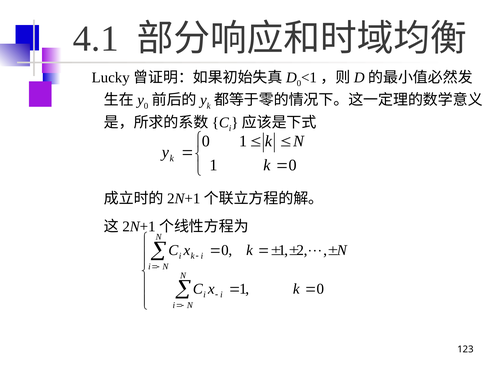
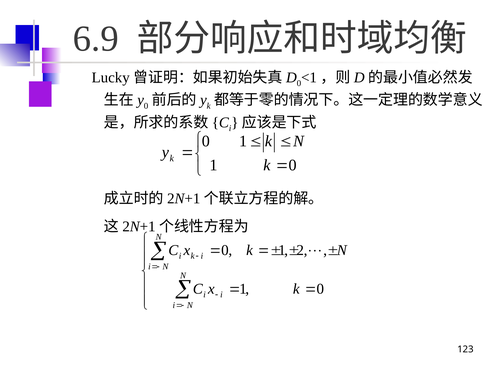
4.1: 4.1 -> 6.9
